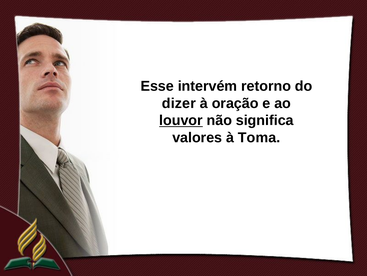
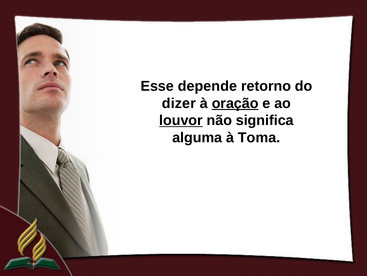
intervém: intervém -> depende
oração underline: none -> present
valores: valores -> alguma
